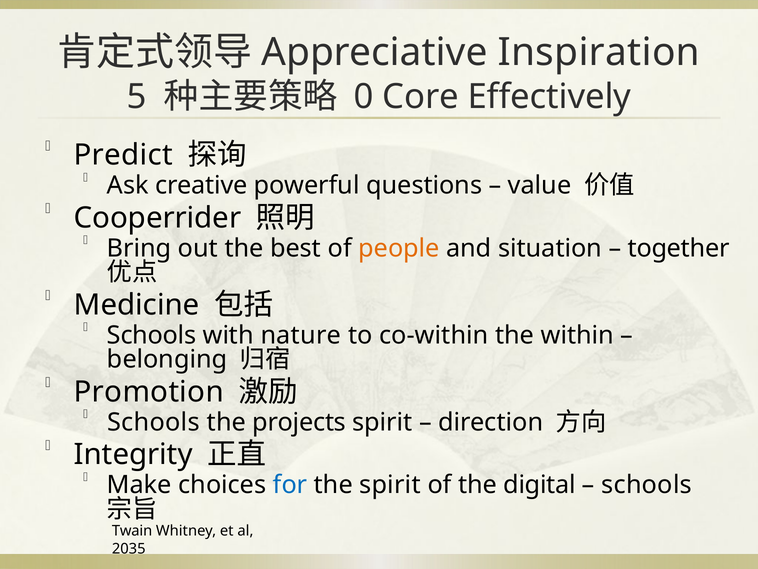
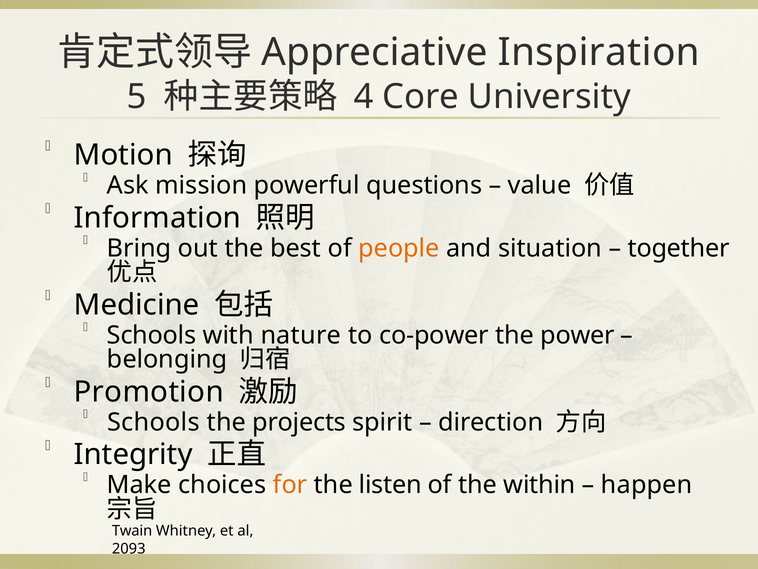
0: 0 -> 4
Effectively: Effectively -> University
Predict: Predict -> Motion
creative: creative -> mission
Cooperrider: Cooperrider -> Information
co-within: co-within -> co-power
within: within -> power
for colour: blue -> orange
the spirit: spirit -> listen
digital: digital -> within
schools at (647, 485): schools -> happen
2035: 2035 -> 2093
